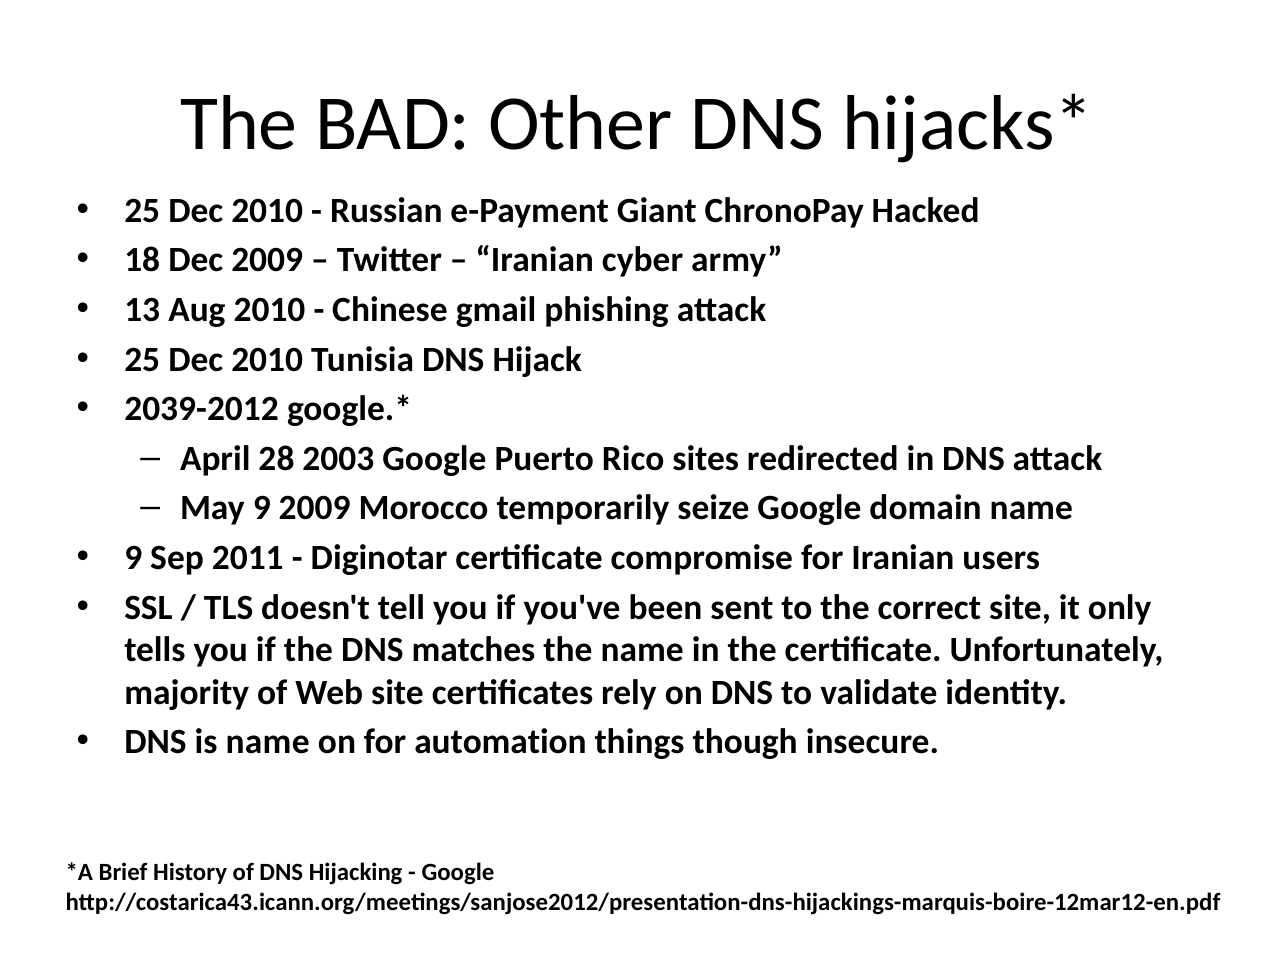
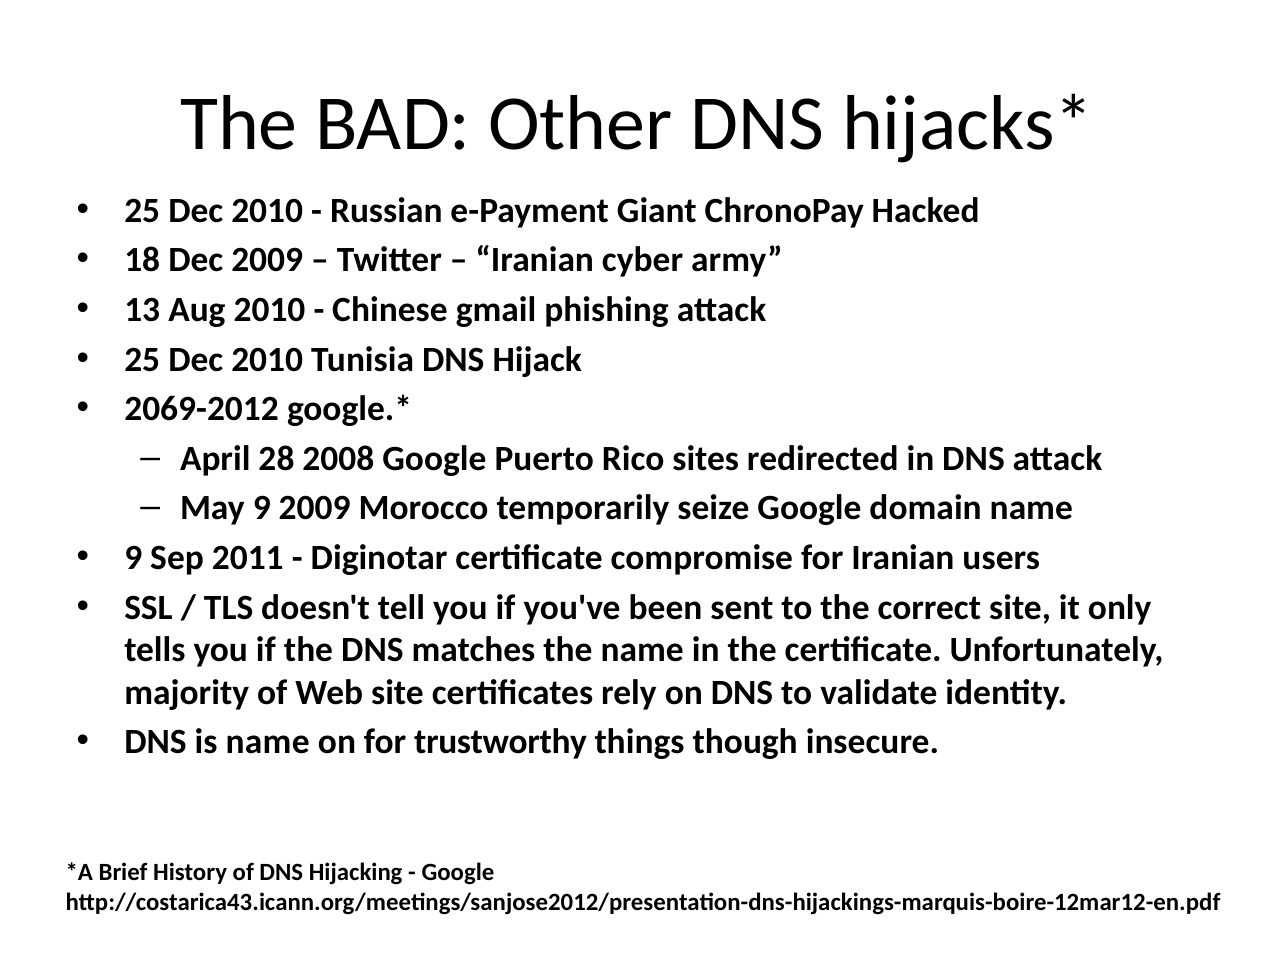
2039-2012: 2039-2012 -> 2069-2012
2003: 2003 -> 2008
automation: automation -> trustworthy
